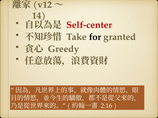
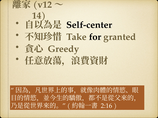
Self-center colour: red -> black
